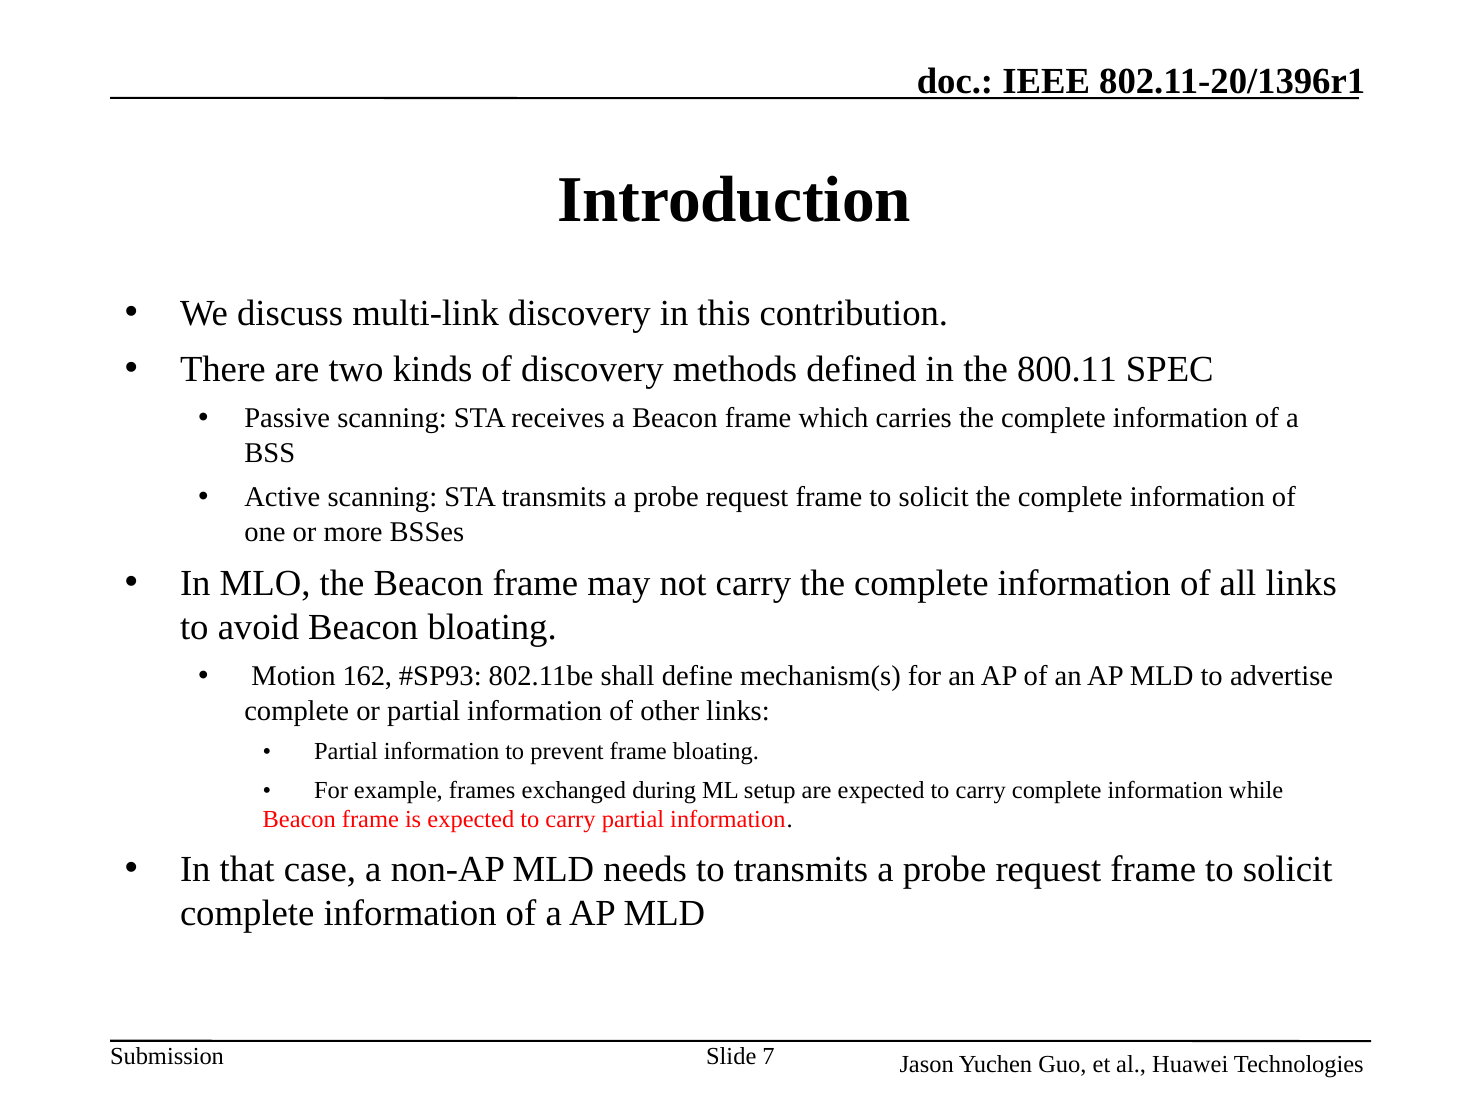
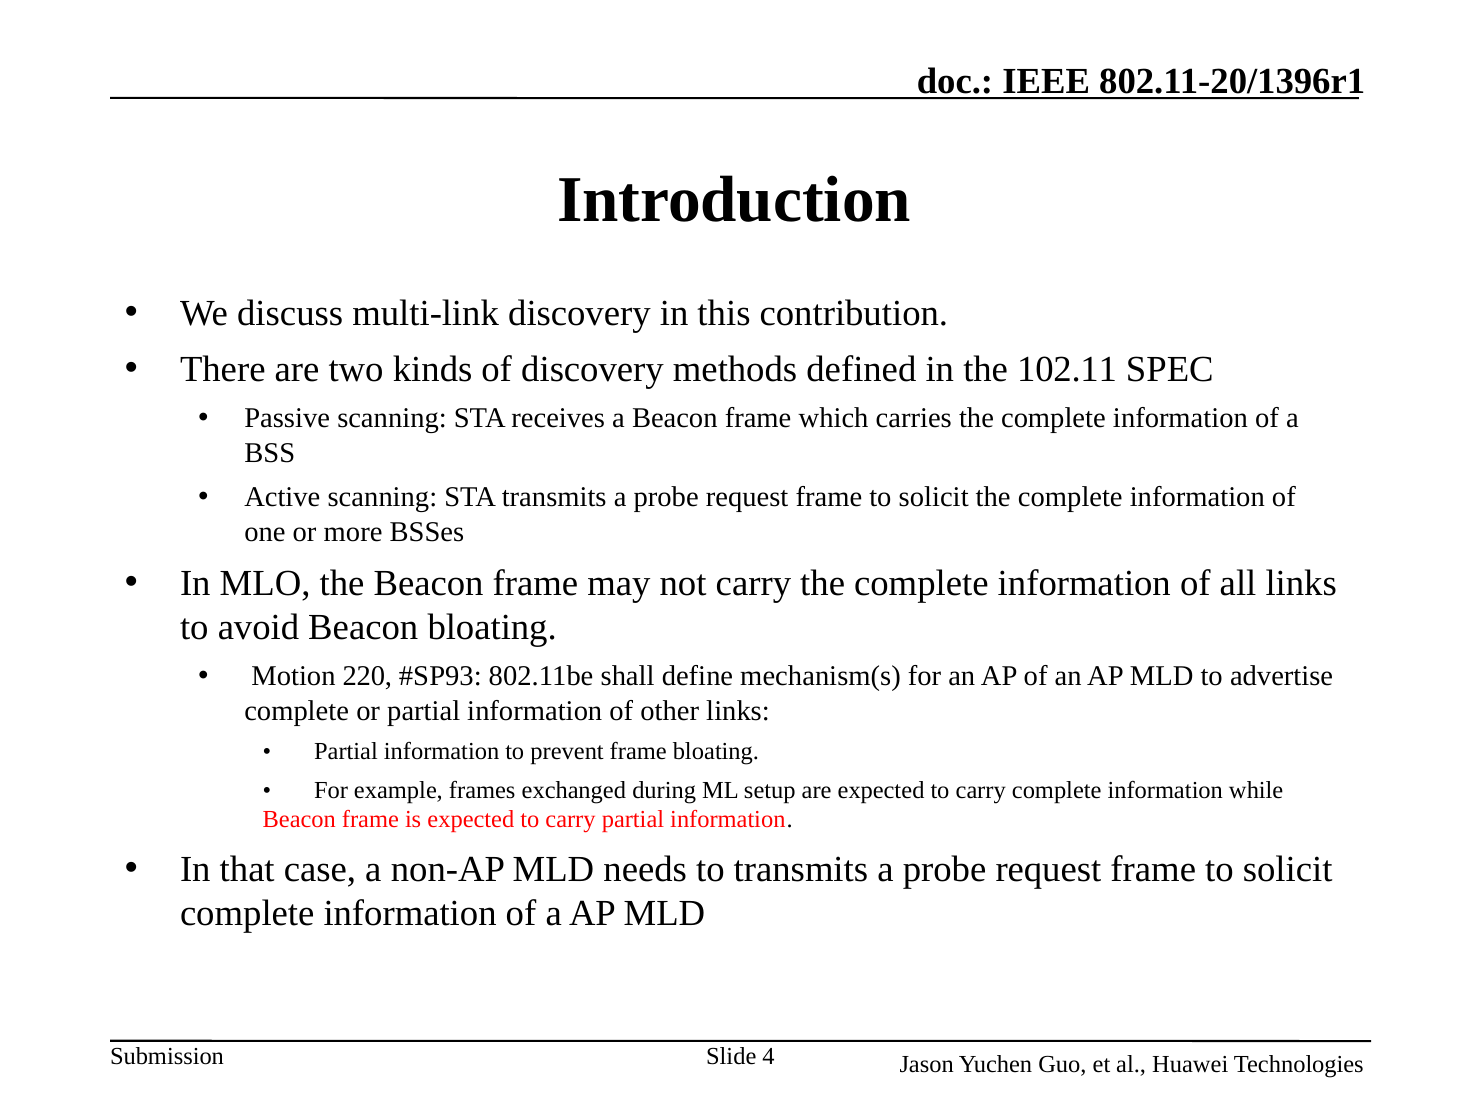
800.11: 800.11 -> 102.11
162: 162 -> 220
7: 7 -> 4
